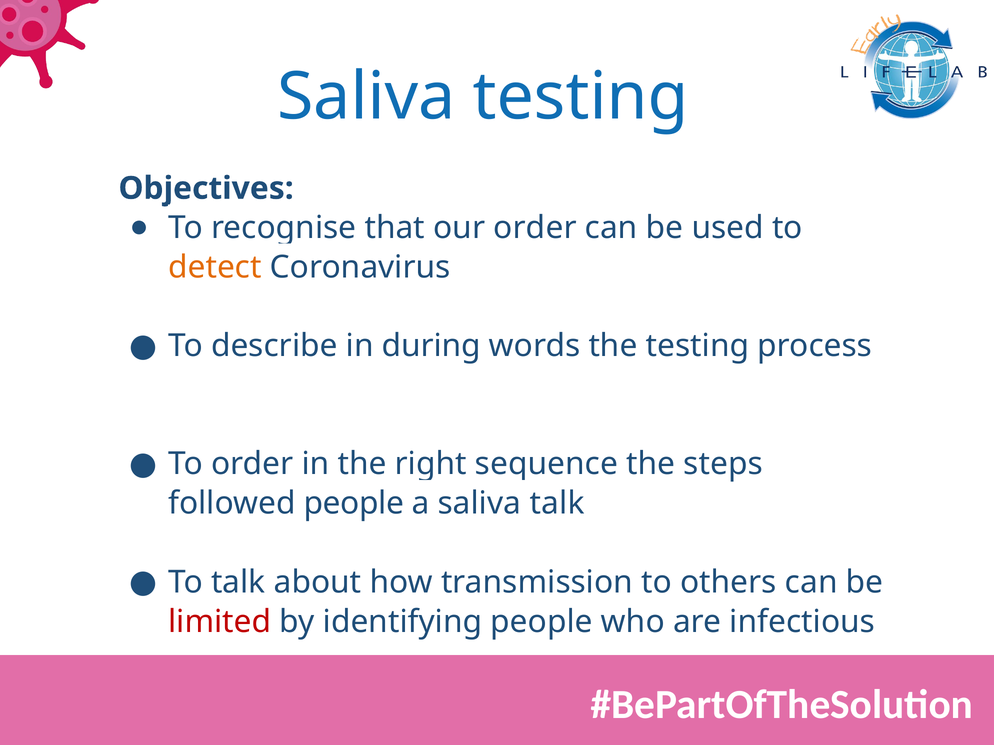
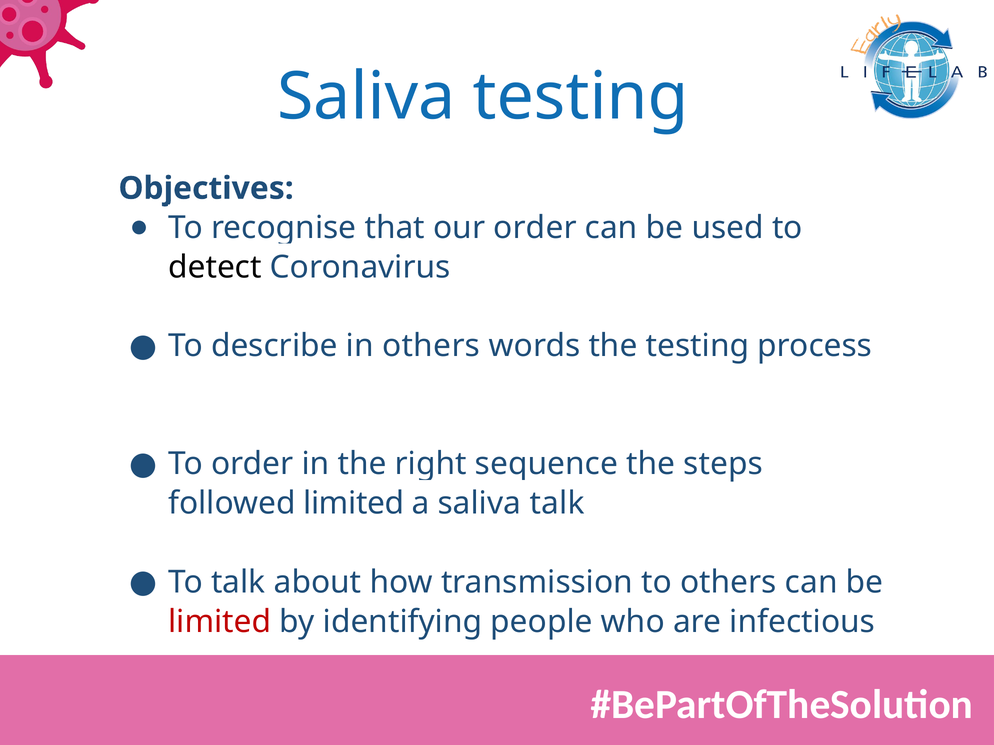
detect colour: orange -> black
in during: during -> others
followed people: people -> limited
